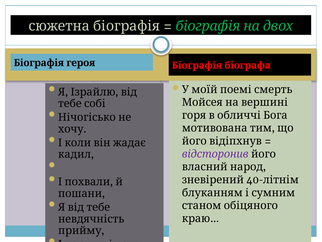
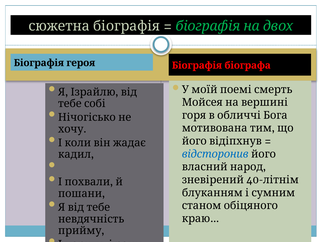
відсторонив colour: purple -> blue
